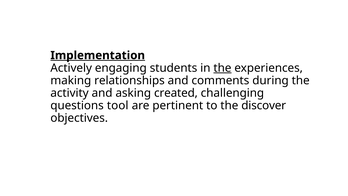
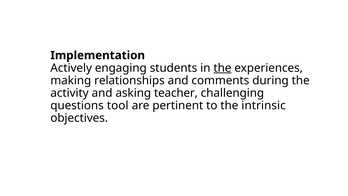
Implementation underline: present -> none
created: created -> teacher
discover: discover -> intrinsic
